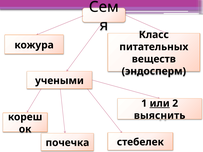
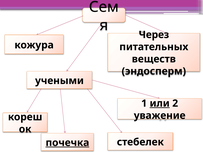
Класс: Класс -> Через
выяснить: выяснить -> уважение
почечка underline: none -> present
